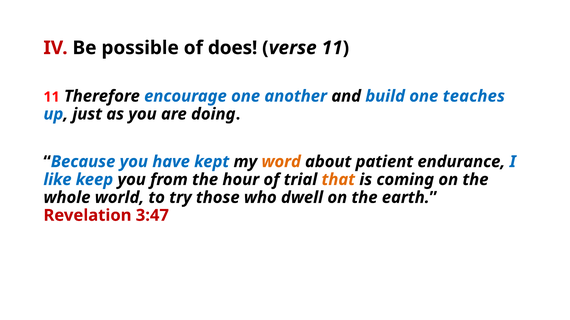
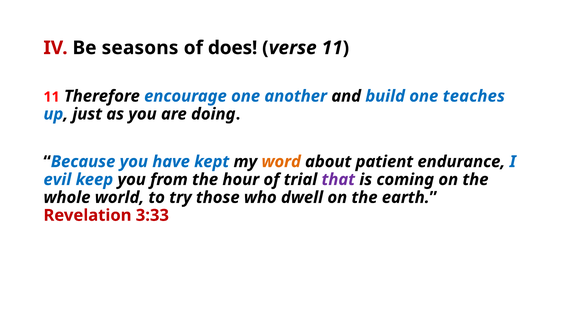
possible: possible -> seasons
like: like -> evil
that colour: orange -> purple
3:47: 3:47 -> 3:33
